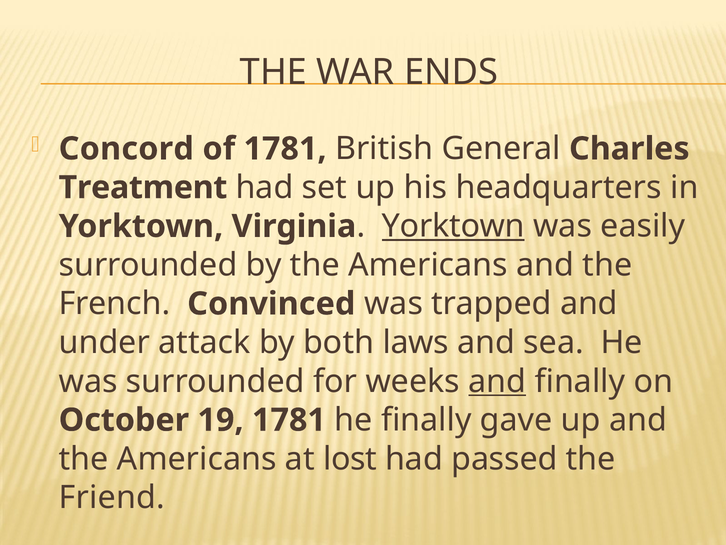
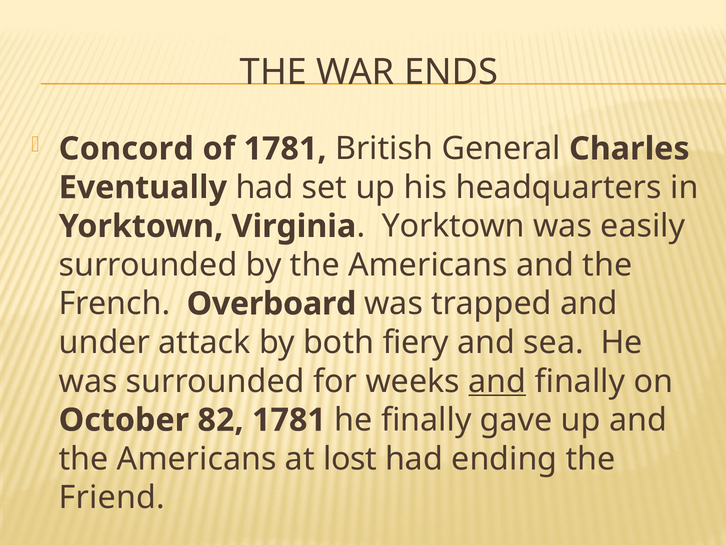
Treatment: Treatment -> Eventually
Yorktown at (453, 226) underline: present -> none
Convinced: Convinced -> Overboard
laws: laws -> fiery
19: 19 -> 82
passed: passed -> ending
